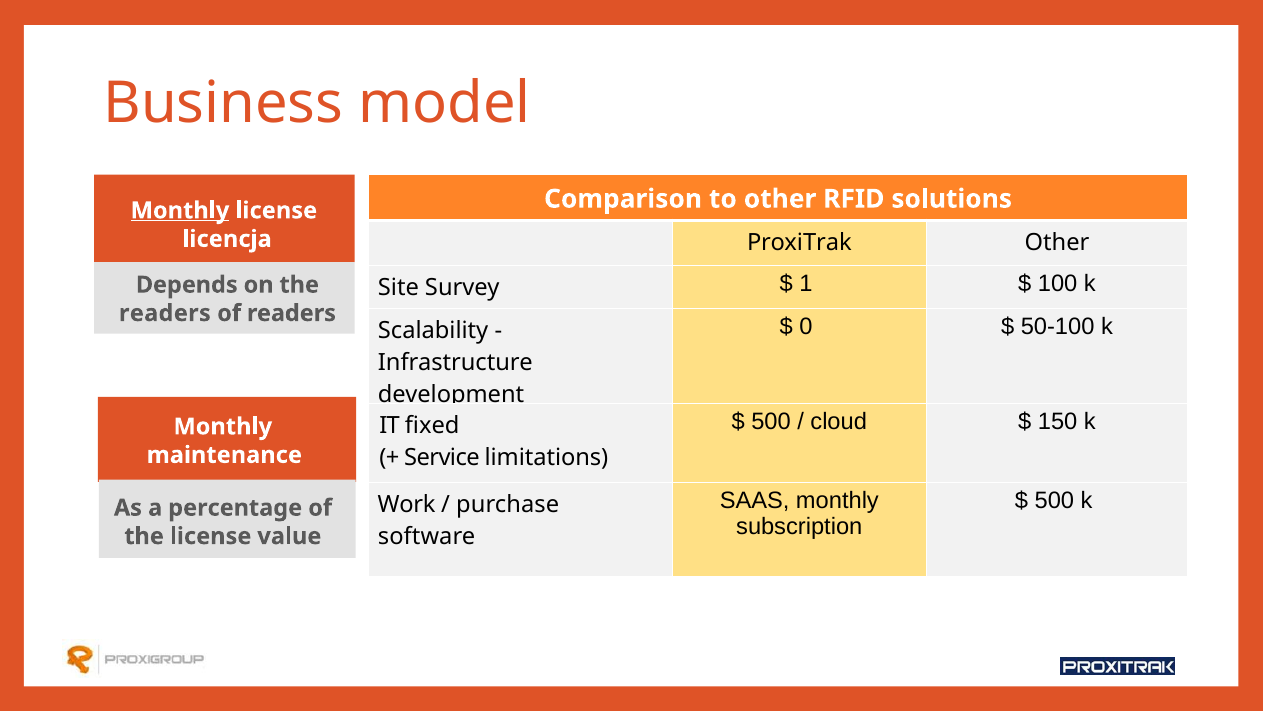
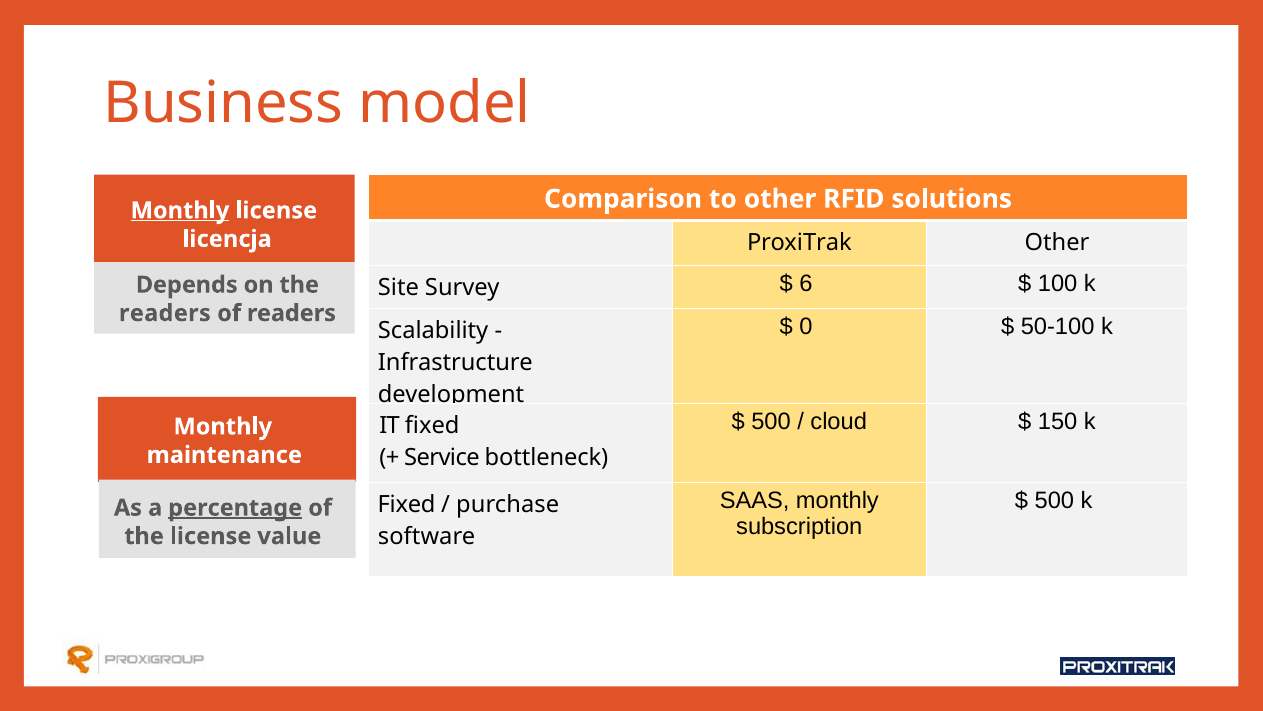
1: 1 -> 6
limitations: limitations -> bottleneck
Work at (407, 504): Work -> Fixed
percentage underline: none -> present
